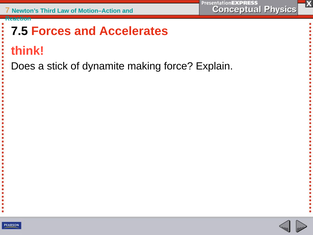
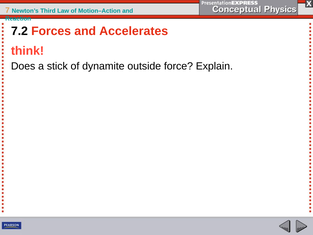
7.5: 7.5 -> 7.2
making: making -> outside
